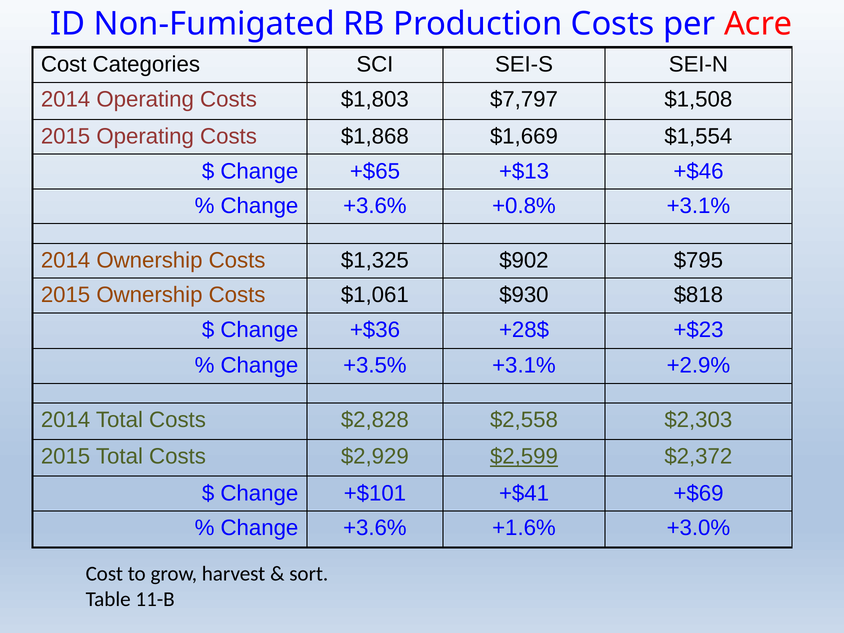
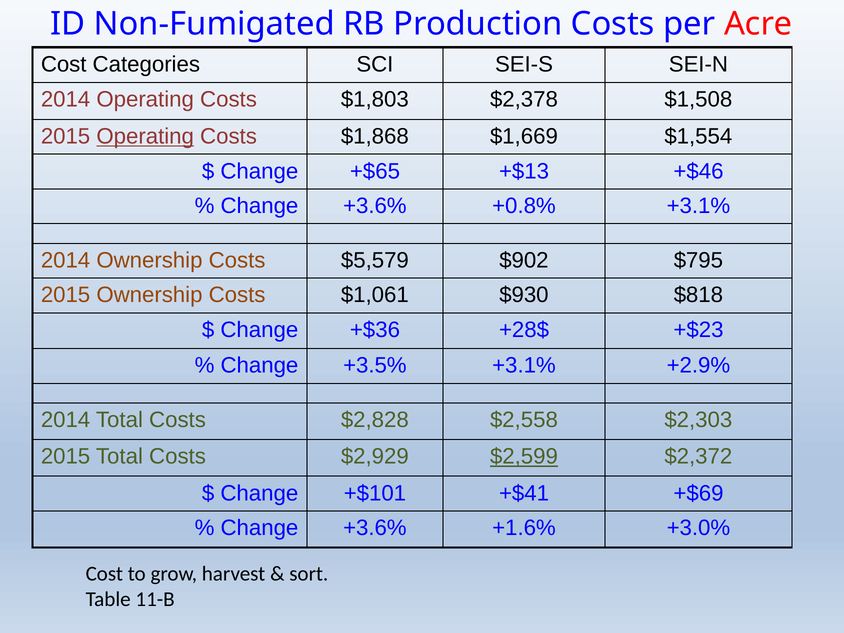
$7,797: $7,797 -> $2,378
Operating at (145, 136) underline: none -> present
$1,325: $1,325 -> $5,579
